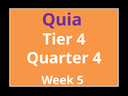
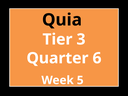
Quia colour: purple -> black
Tier 4: 4 -> 3
Quarter 4: 4 -> 6
